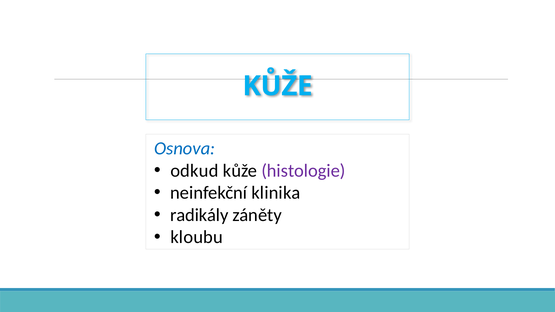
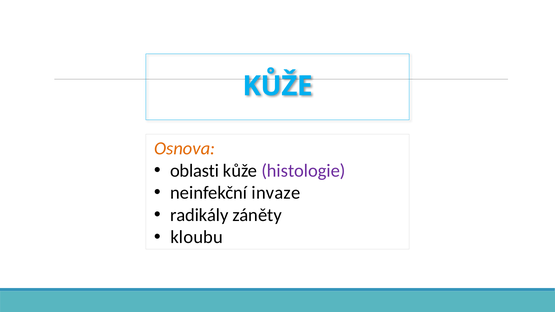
Osnova colour: blue -> orange
odkud: odkud -> oblasti
klinika: klinika -> invaze
